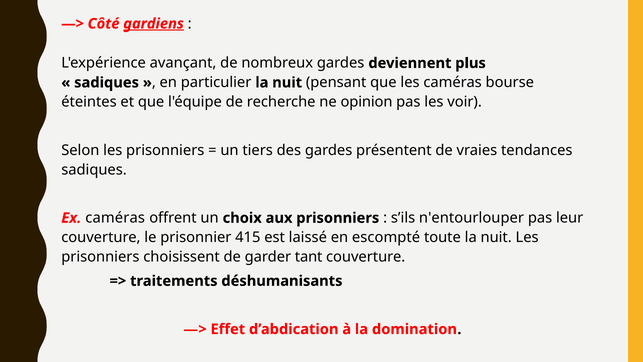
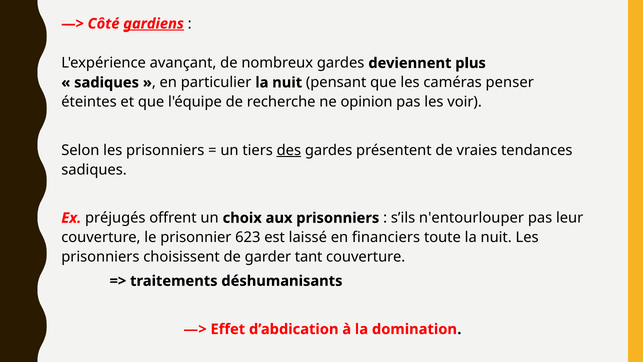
bourse: bourse -> penser
des underline: none -> present
Ex caméras: caméras -> préjugés
415: 415 -> 623
escompté: escompté -> financiers
